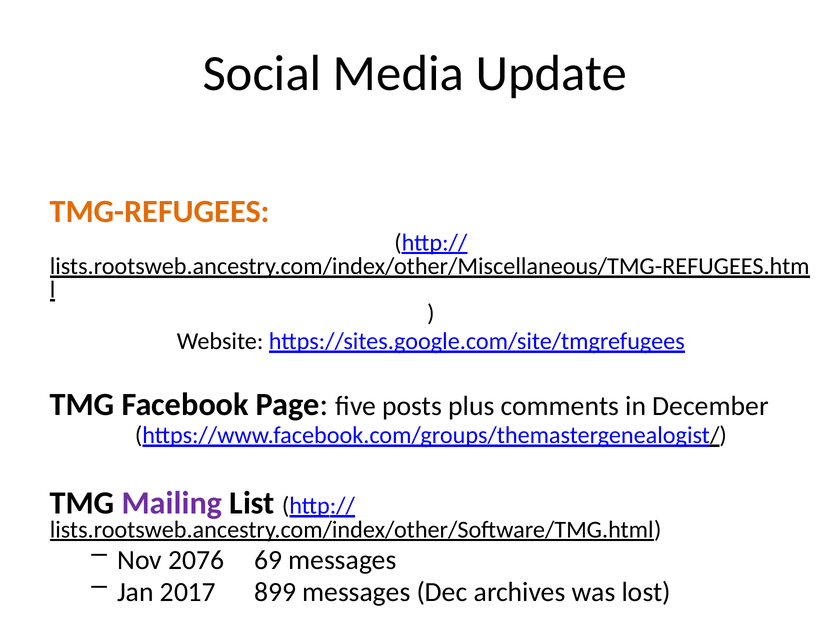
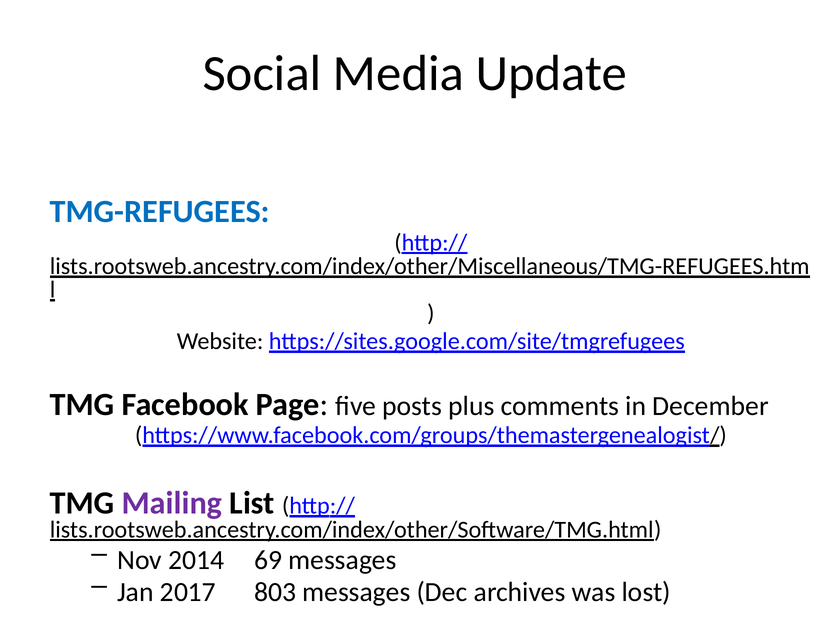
TMG-REFUGEES colour: orange -> blue
2076: 2076 -> 2014
899: 899 -> 803
